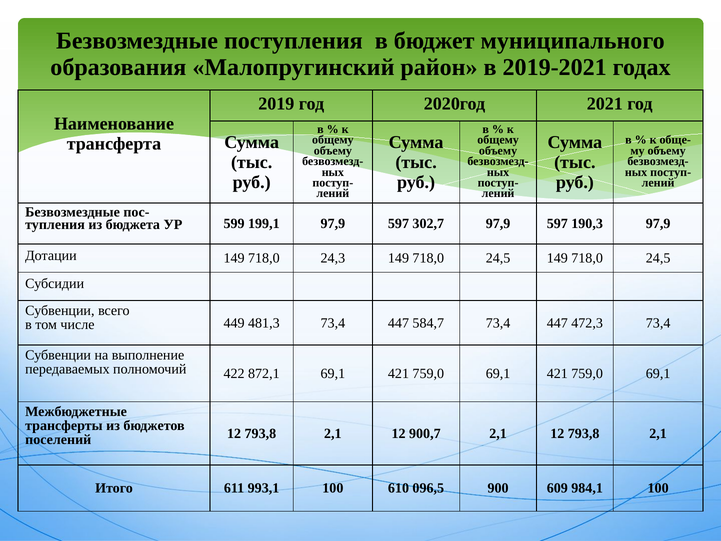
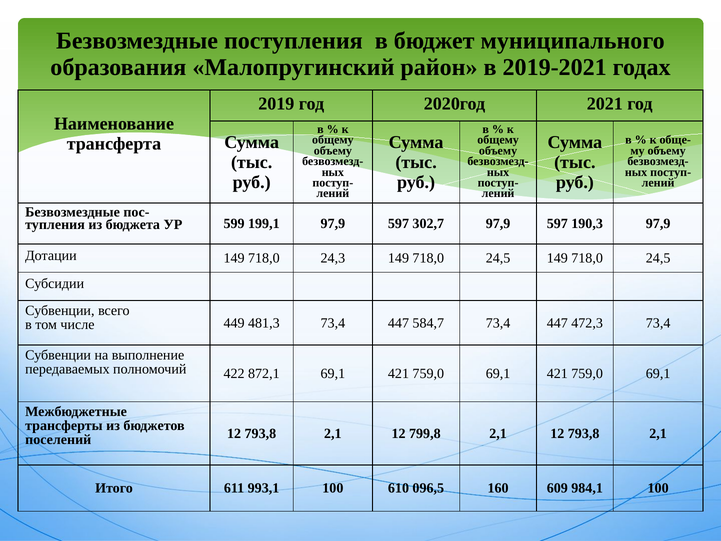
900,7: 900,7 -> 799,8
900: 900 -> 160
